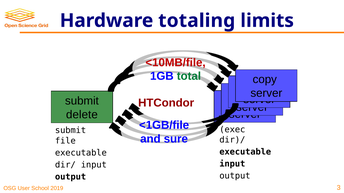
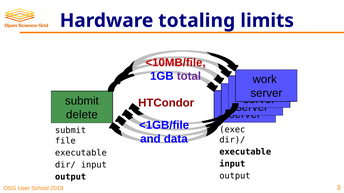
total colour: green -> purple
copy: copy -> work
sure: sure -> data
